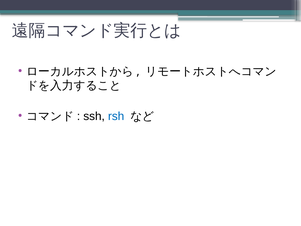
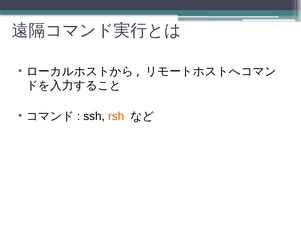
rsh colour: blue -> orange
